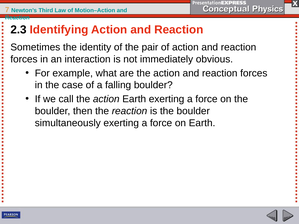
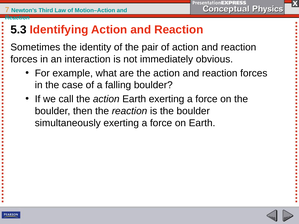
2.3: 2.3 -> 5.3
